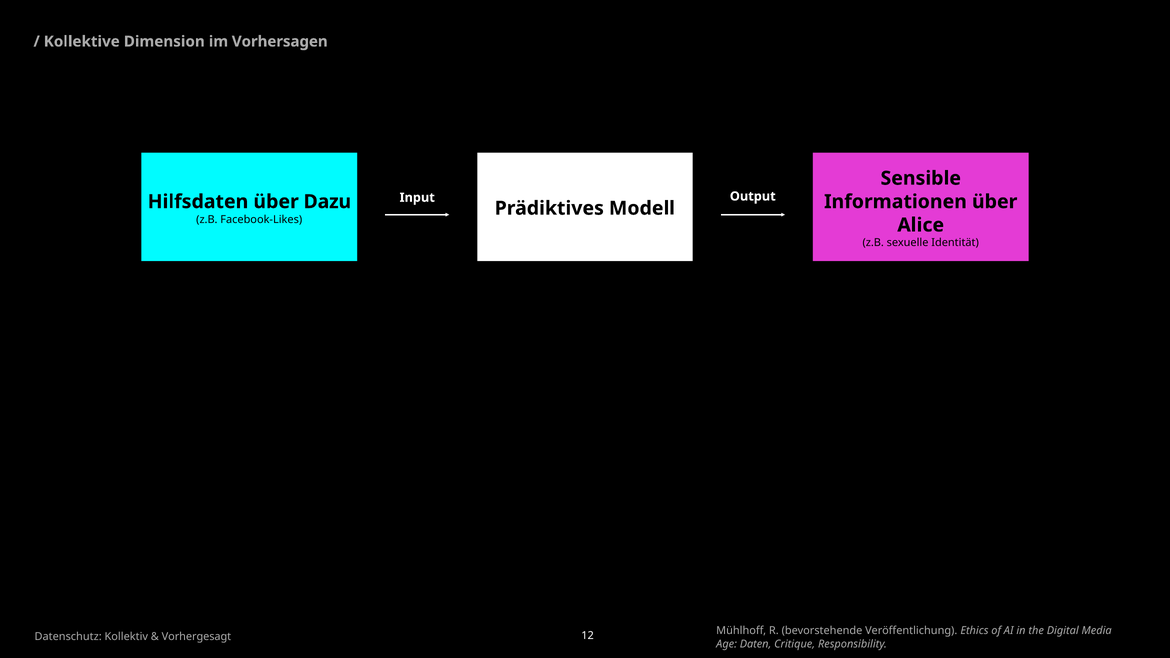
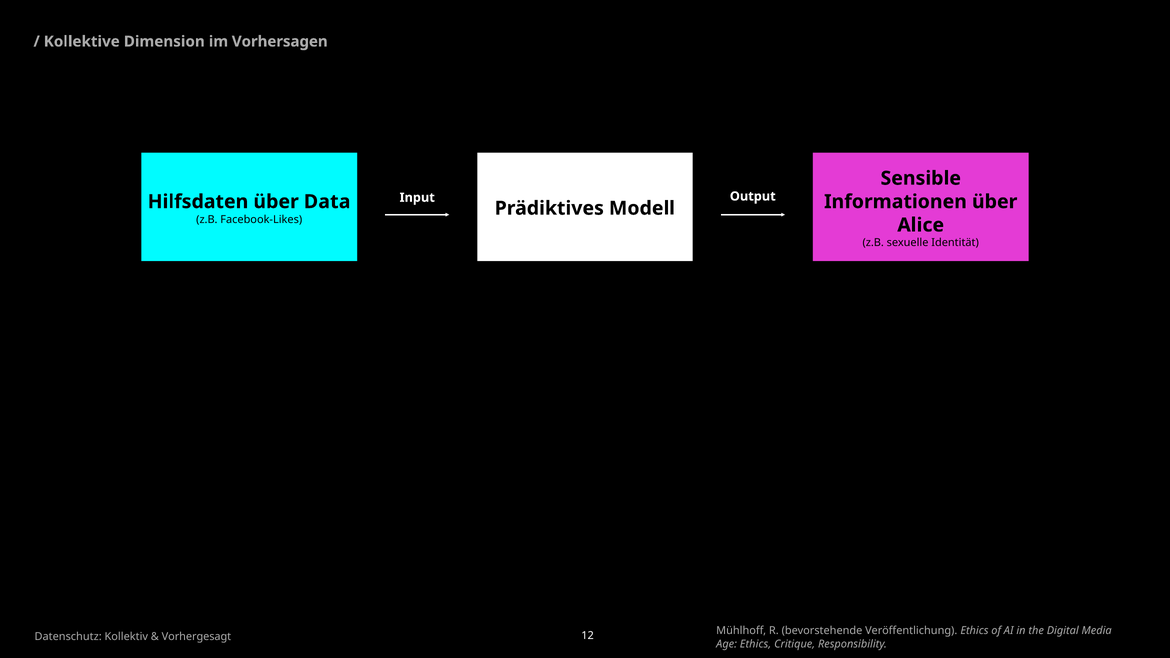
Dazu: Dazu -> Data
Age Daten: Daten -> Ethics
